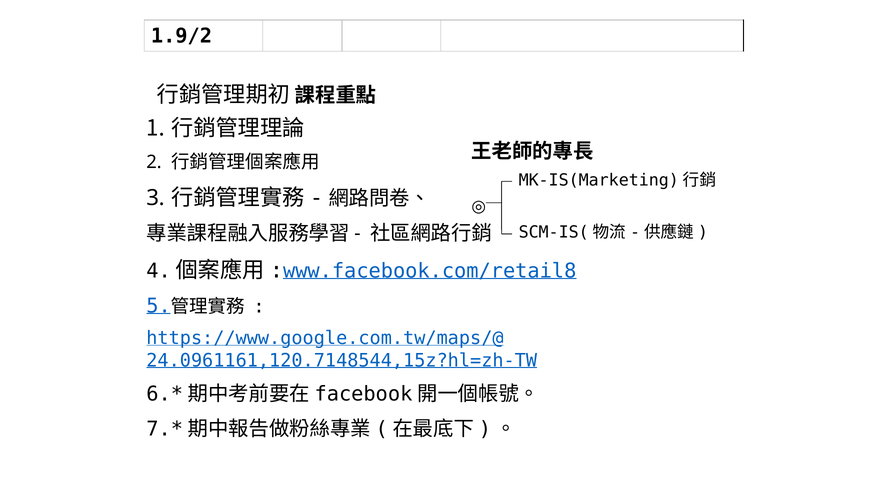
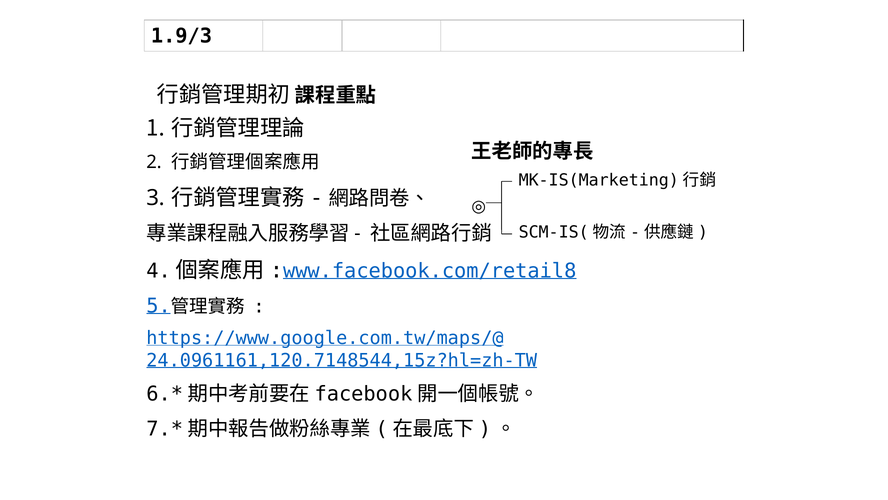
1.9/2: 1.9/2 -> 1.9/3
